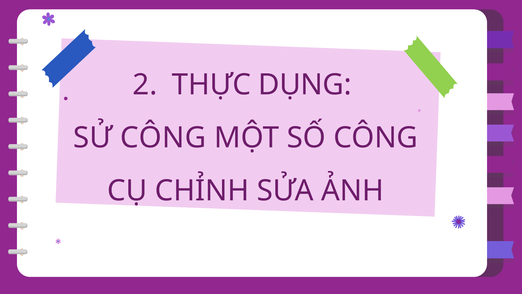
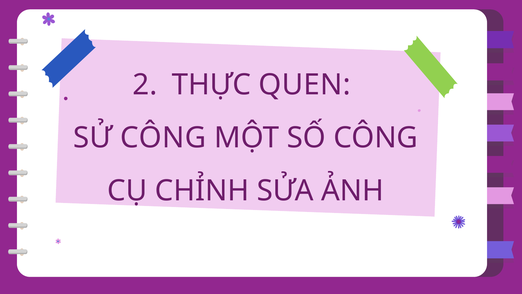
DỤNG: DỤNG -> QUEN
